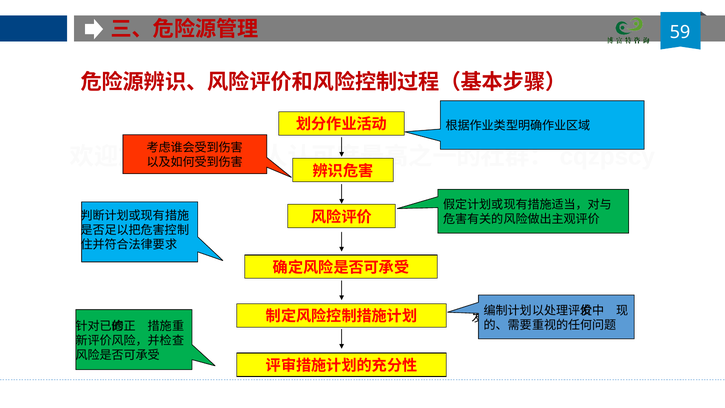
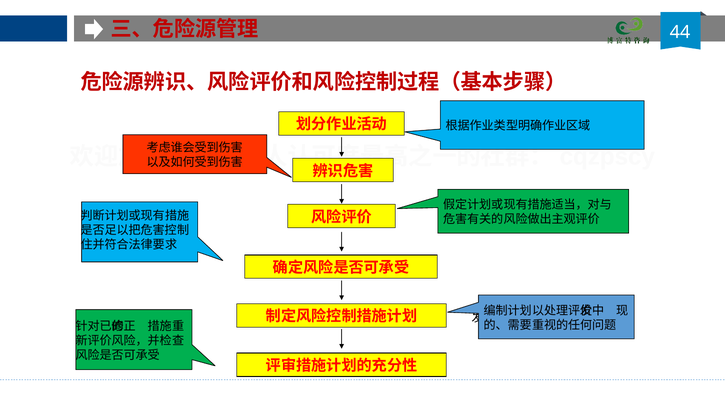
59: 59 -> 44
